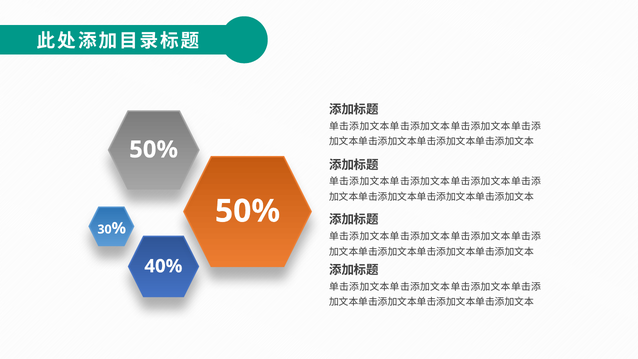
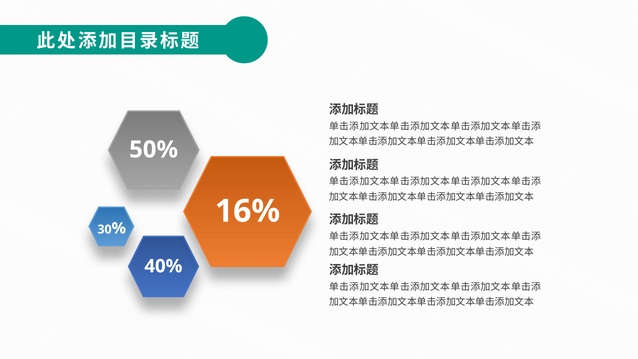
50% at (248, 211): 50% -> 16%
